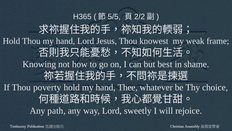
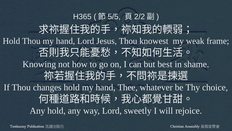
poverty: poverty -> changes
Any path: path -> hold
